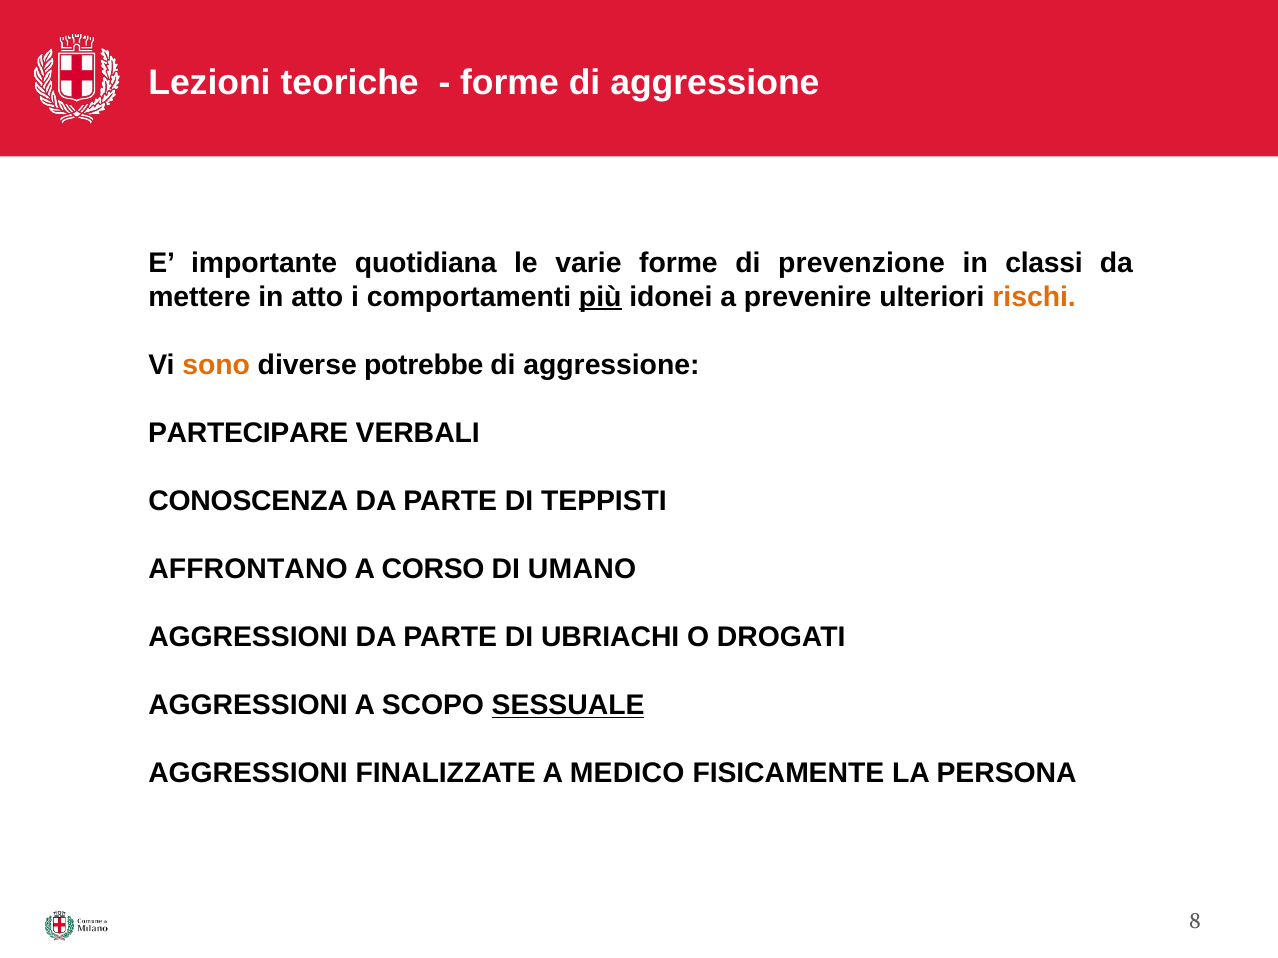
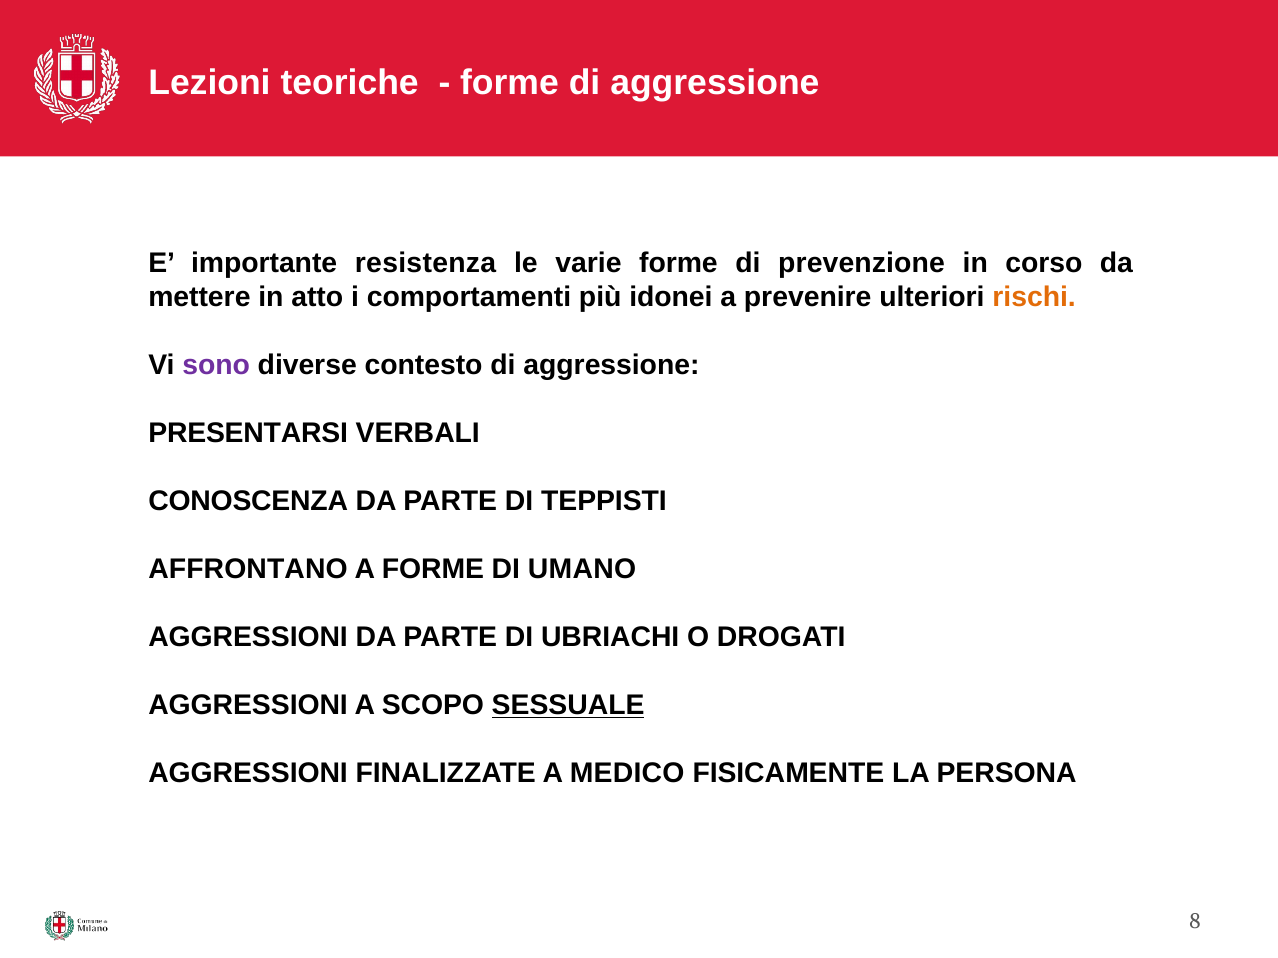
quotidiana: quotidiana -> resistenza
classi: classi -> corso
più underline: present -> none
sono colour: orange -> purple
potrebbe: potrebbe -> contesto
PARTECIPARE: PARTECIPARE -> PRESENTARSI
A CORSO: CORSO -> FORME
